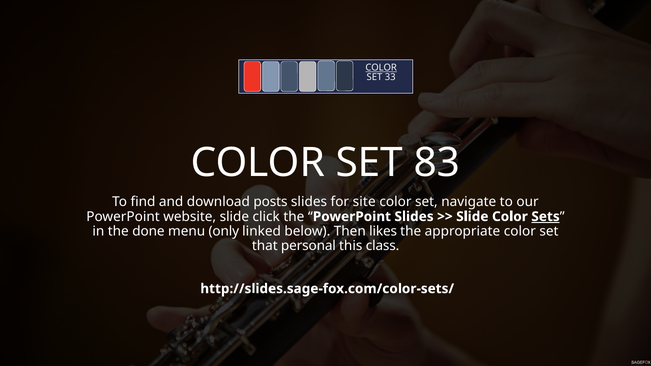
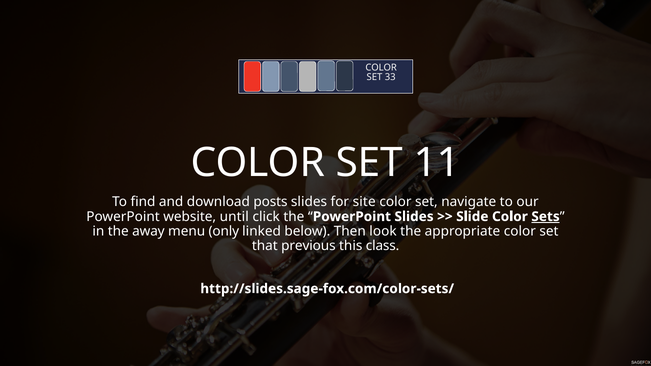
COLOR at (381, 68) underline: present -> none
83: 83 -> 11
website slide: slide -> until
done: done -> away
likes: likes -> look
personal: personal -> previous
